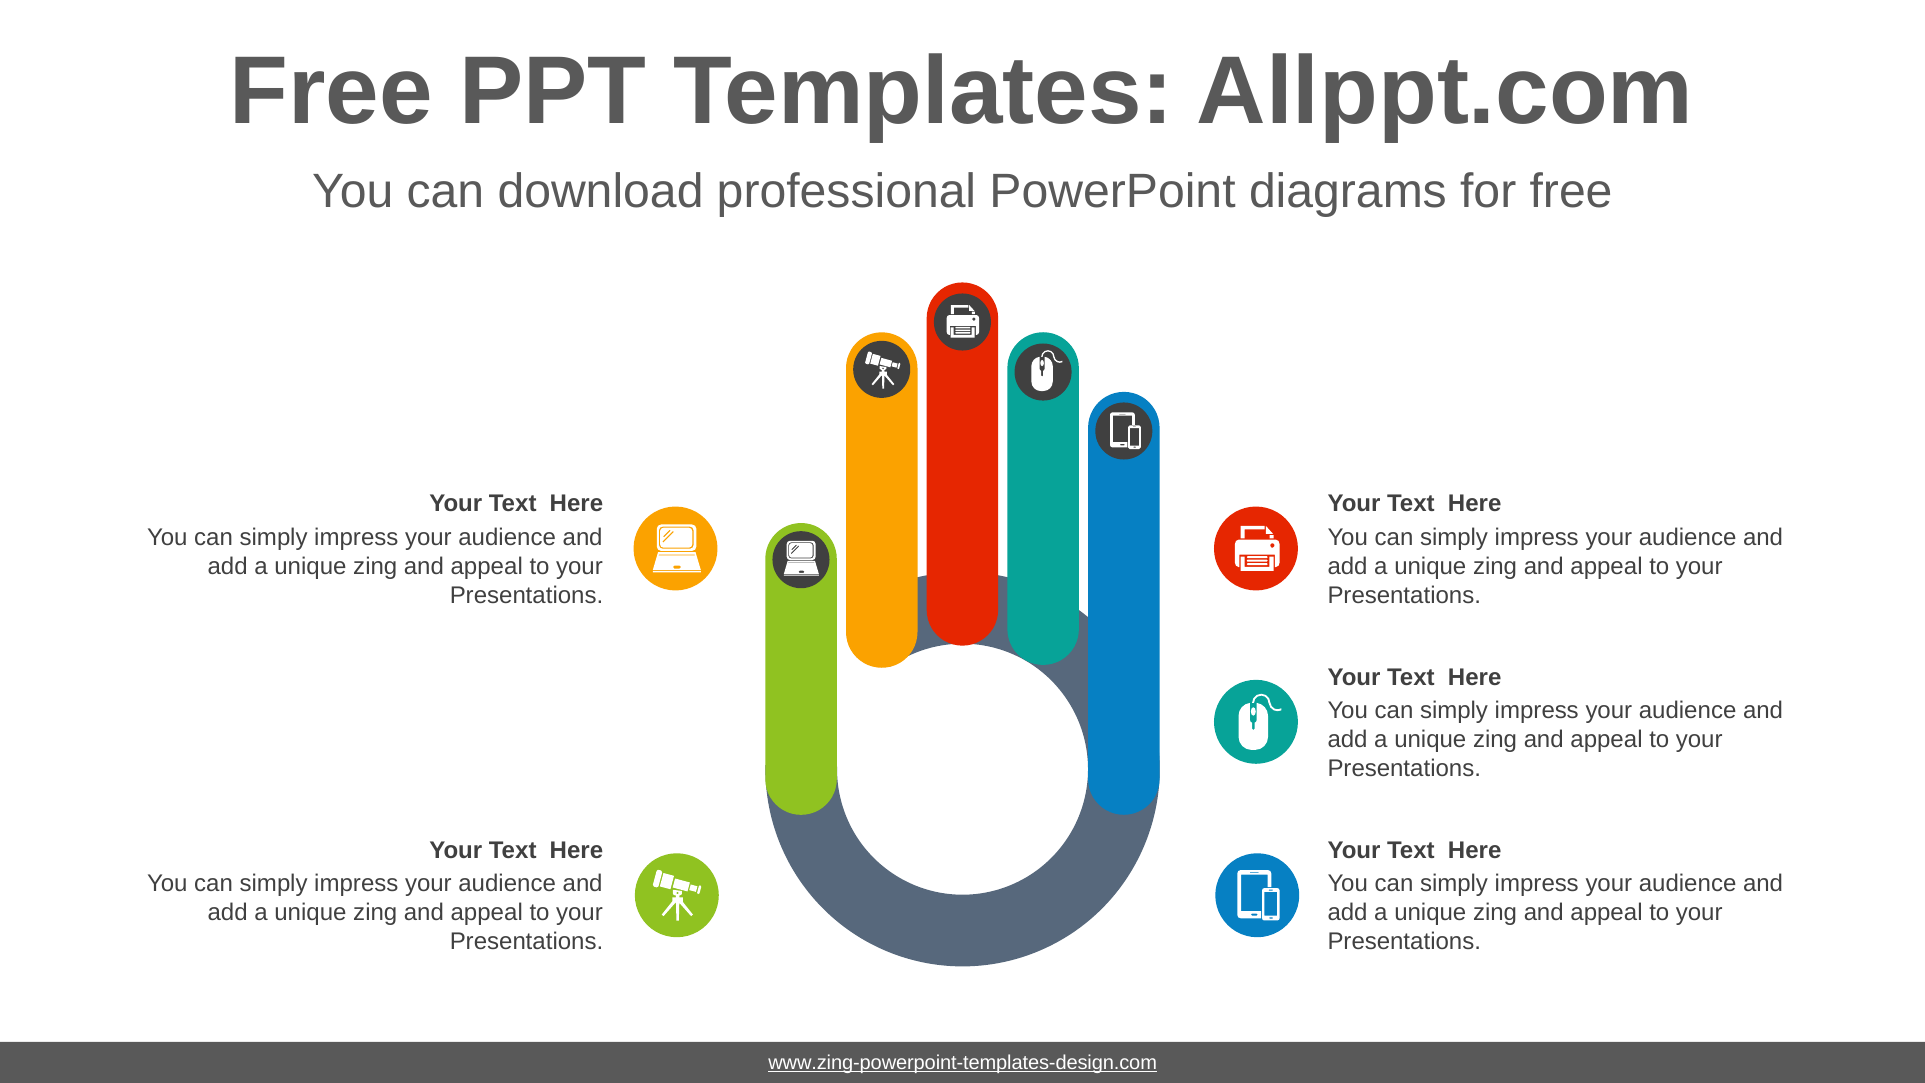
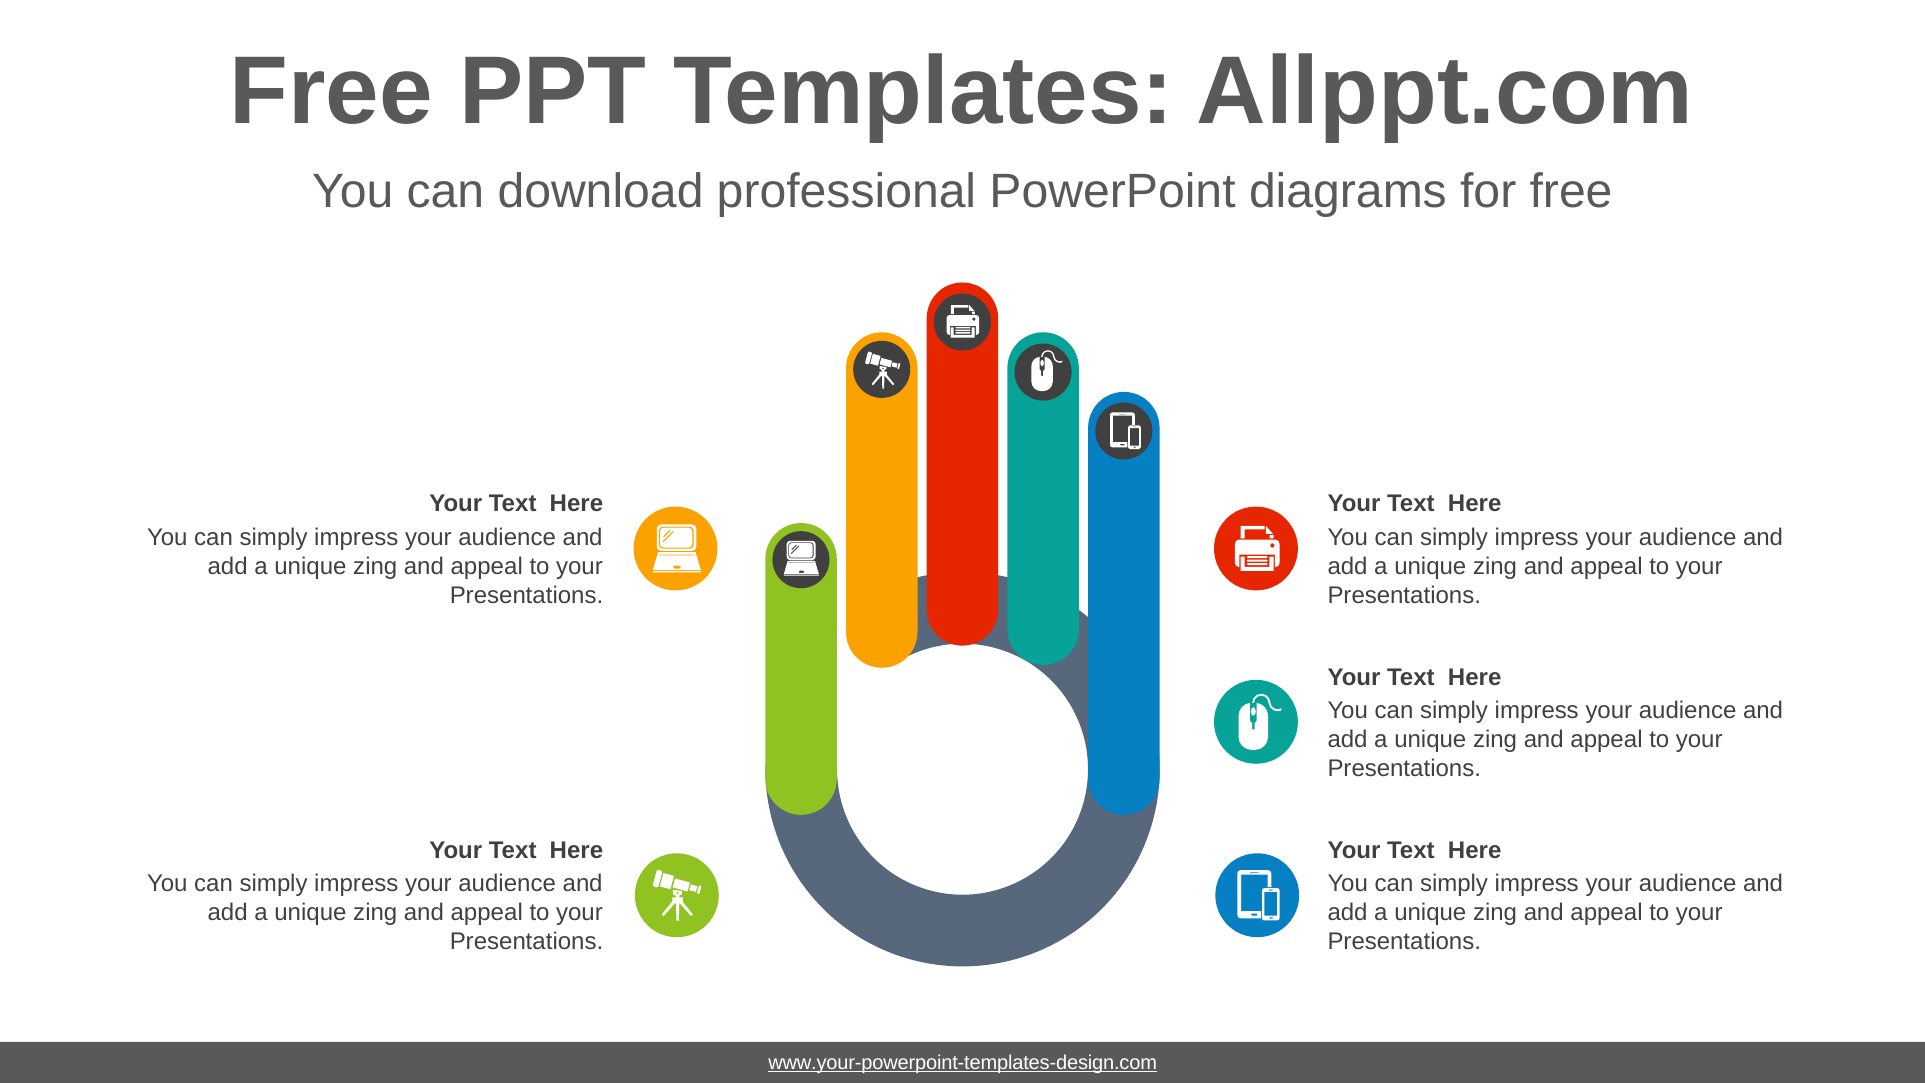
www.zing-powerpoint-templates-design.com: www.zing-powerpoint-templates-design.com -> www.your-powerpoint-templates-design.com
